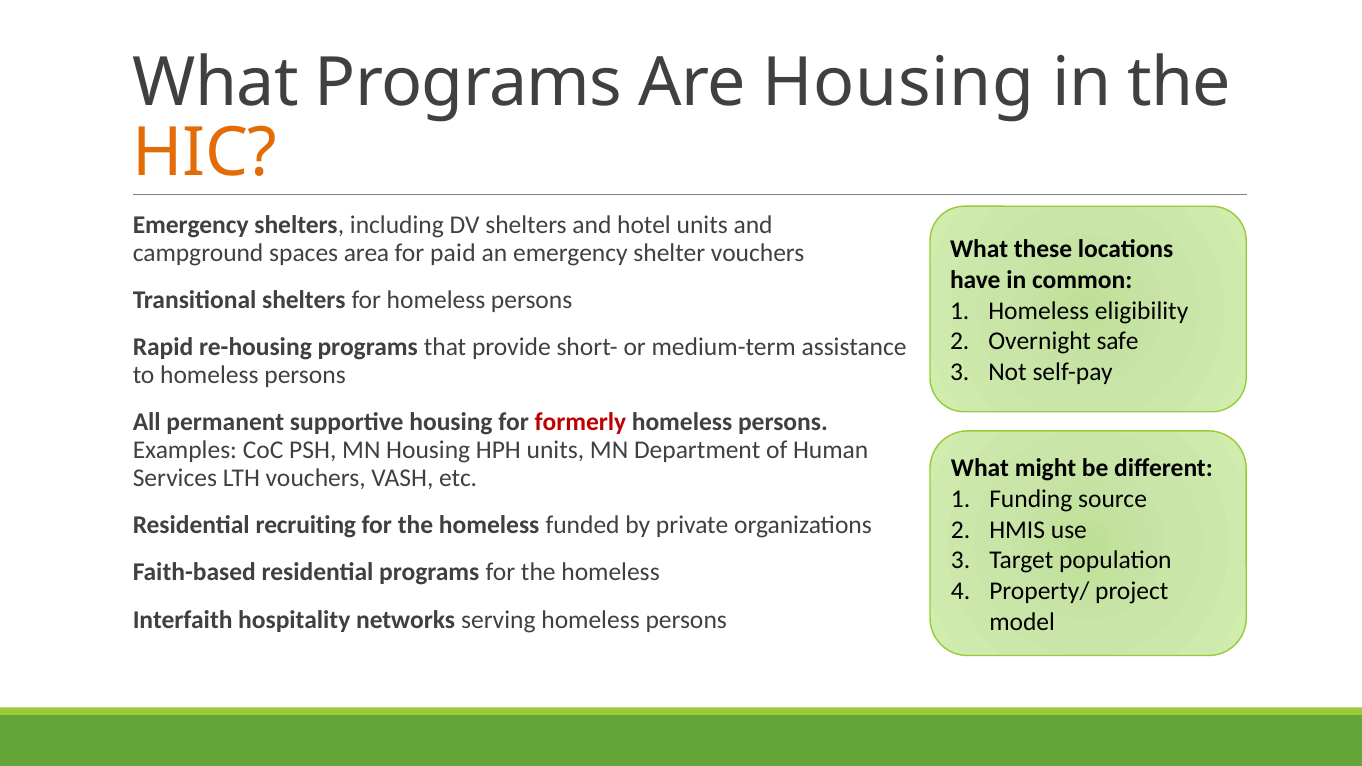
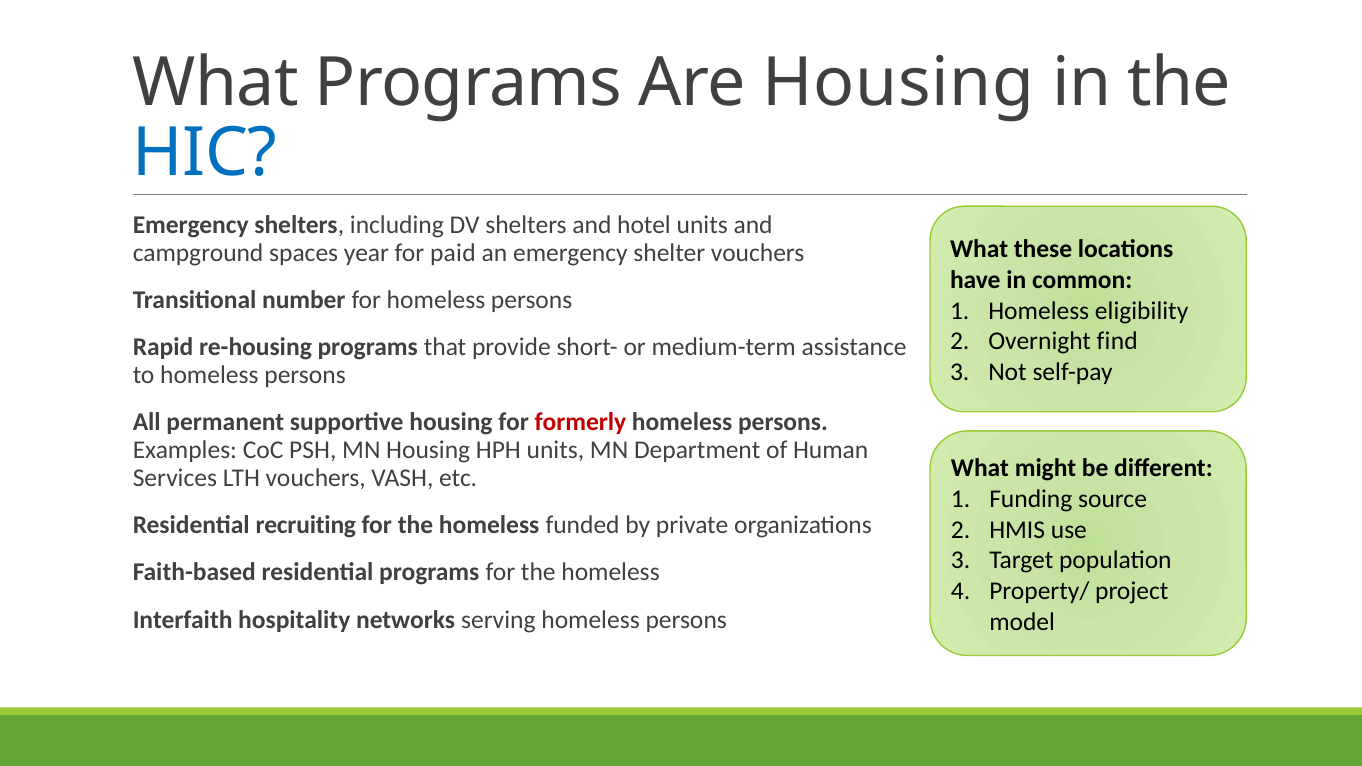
HIC colour: orange -> blue
area: area -> year
Transitional shelters: shelters -> number
safe: safe -> find
